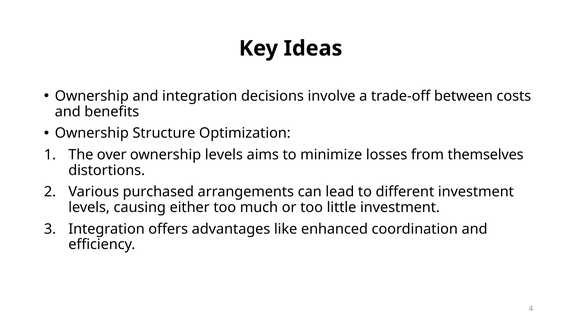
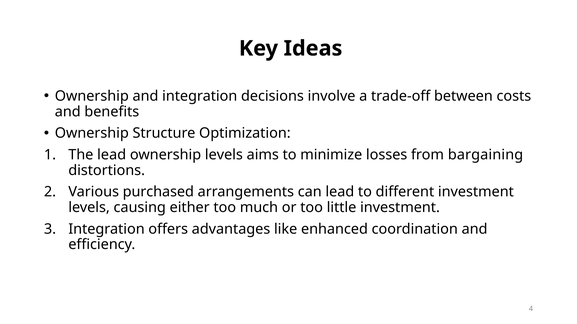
The over: over -> lead
themselves: themselves -> bargaining
